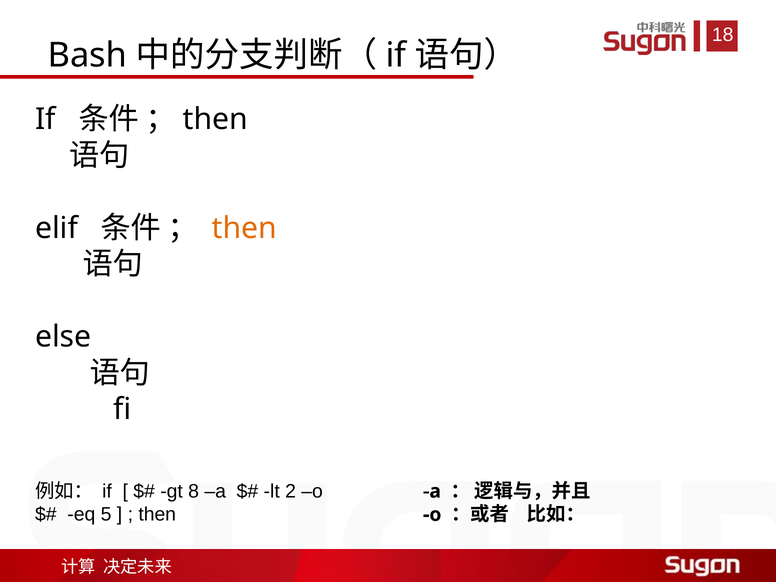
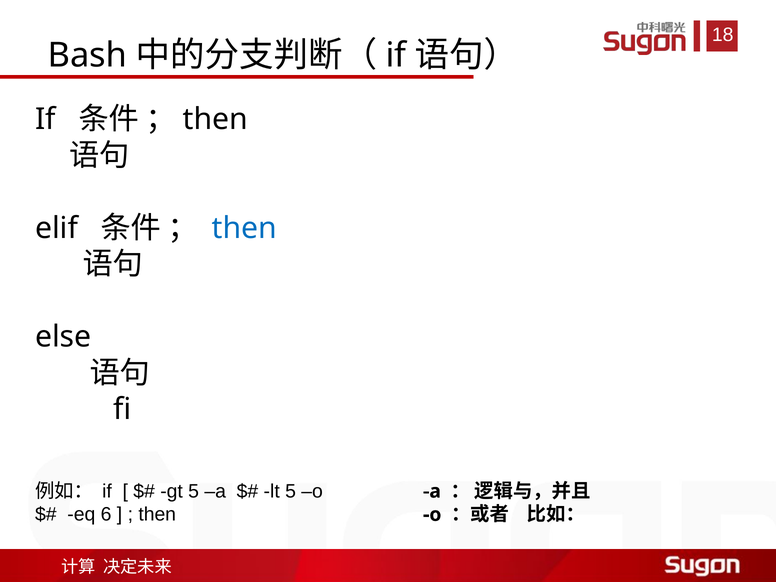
then at (244, 228) colour: orange -> blue
gt 8: 8 -> 5
lt 2: 2 -> 5
5: 5 -> 6
